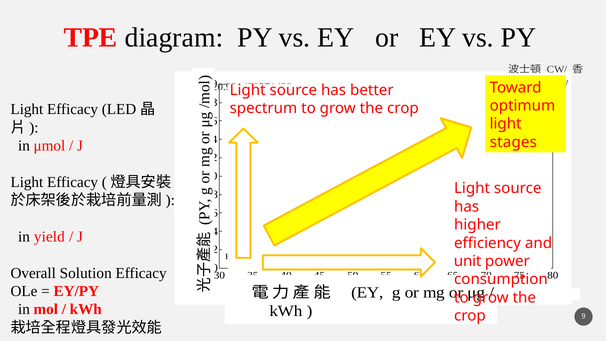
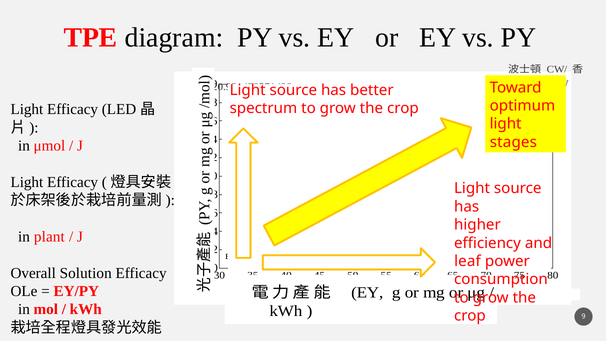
yield: yield -> plant
unit: unit -> leaf
